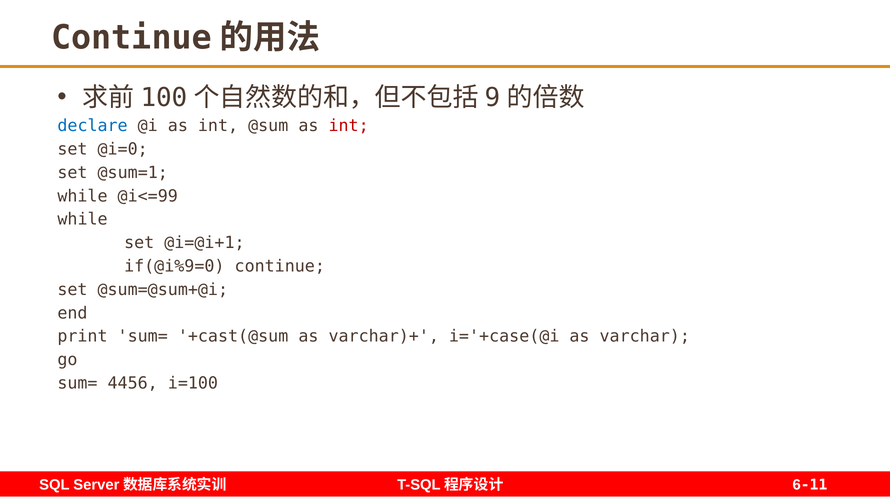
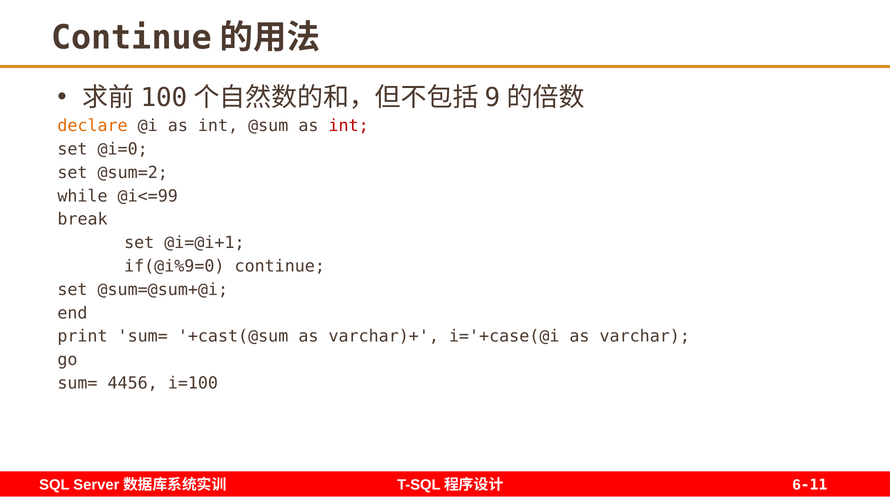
declare colour: blue -> orange
@sum=1: @sum=1 -> @sum=2
while at (83, 219): while -> break
